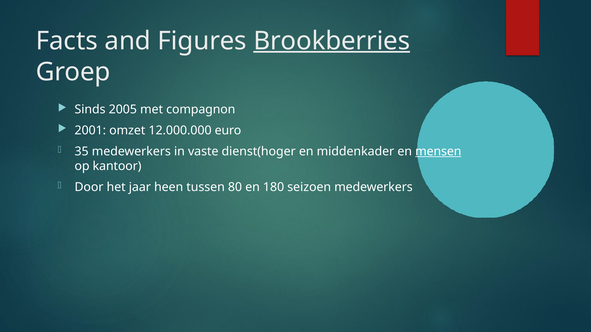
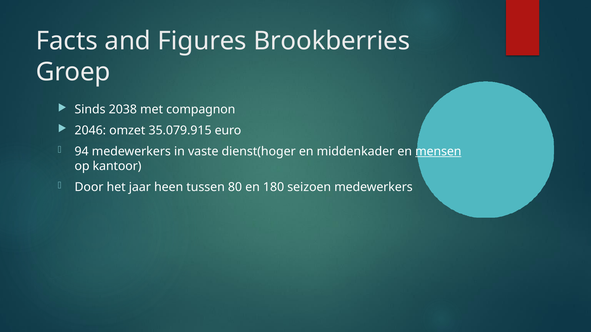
Brookberries underline: present -> none
2005: 2005 -> 2038
2001: 2001 -> 2046
12.000.000: 12.000.000 -> 35.079.915
35: 35 -> 94
